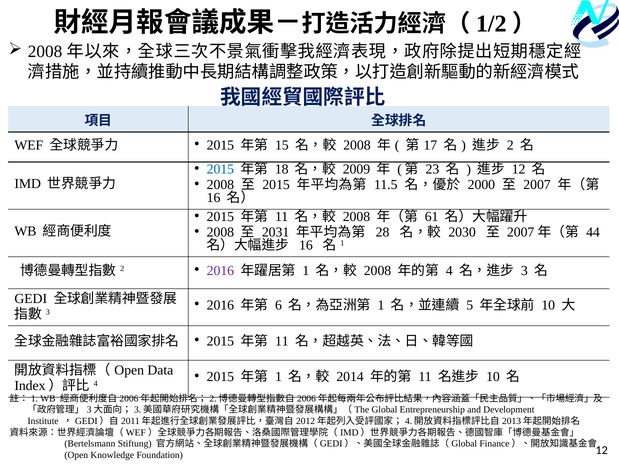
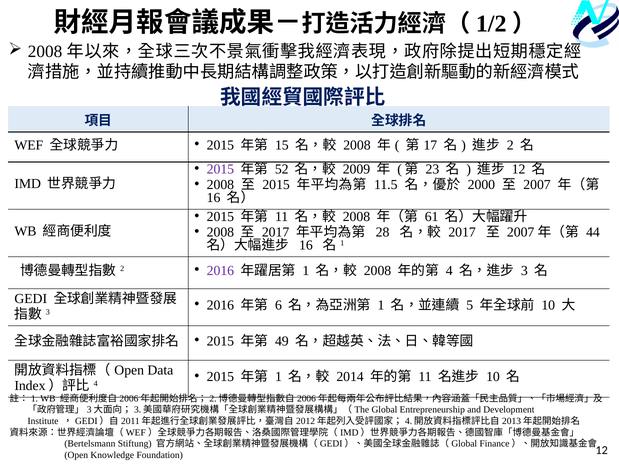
2015 at (220, 170) colour: blue -> purple
18: 18 -> 52
2031 at (276, 232): 2031 -> 2017
2030 at (462, 232): 2030 -> 2017
11 at (282, 341): 11 -> 49
